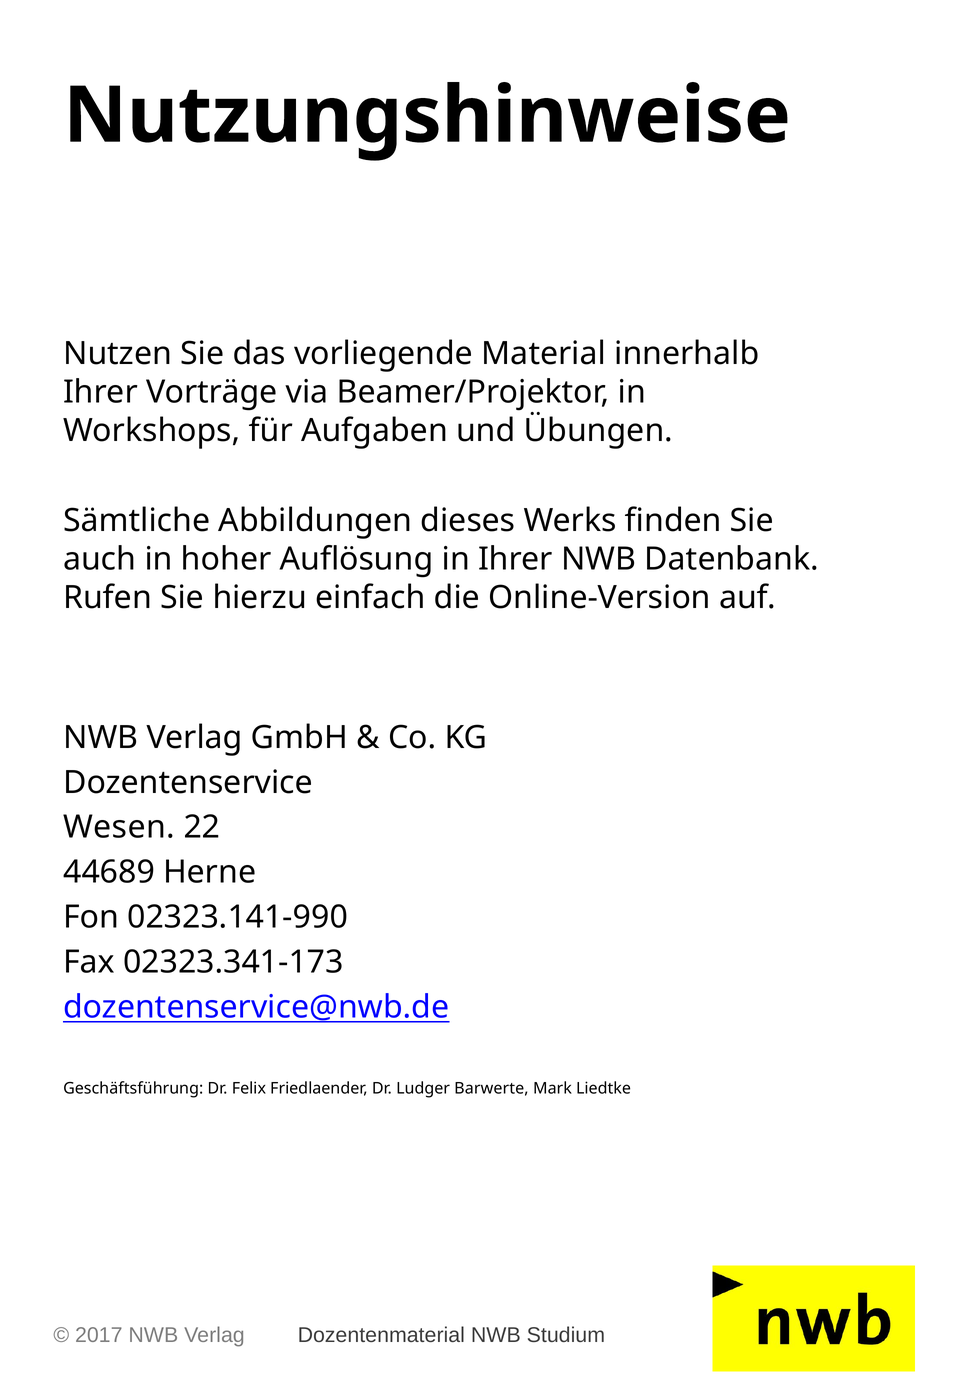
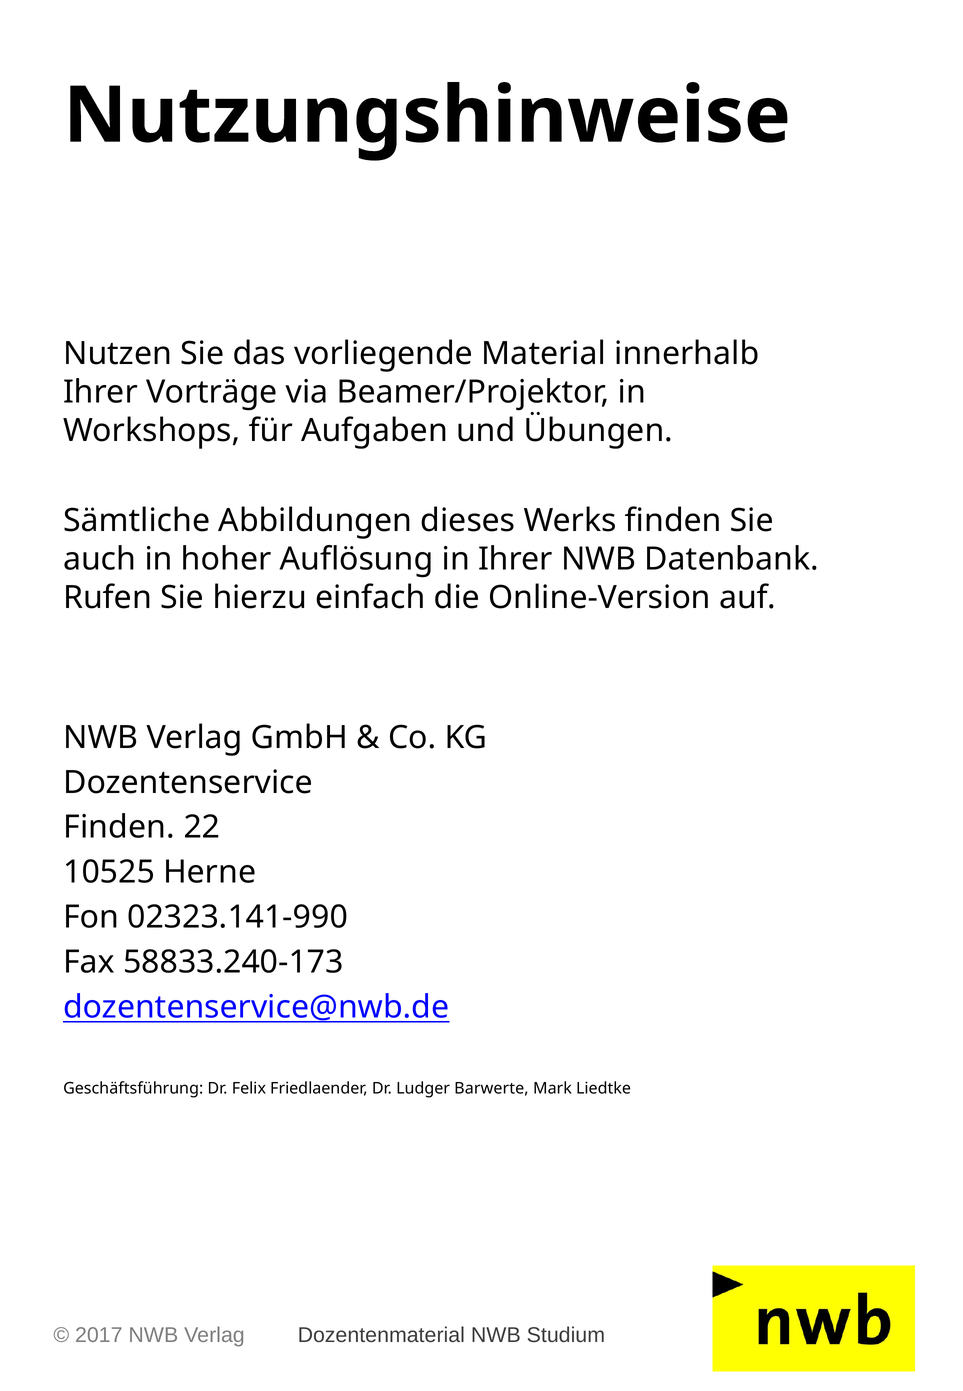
Wesen at (119, 827): Wesen -> Finden
44689: 44689 -> 10525
02323.341-173: 02323.341-173 -> 58833.240-173
